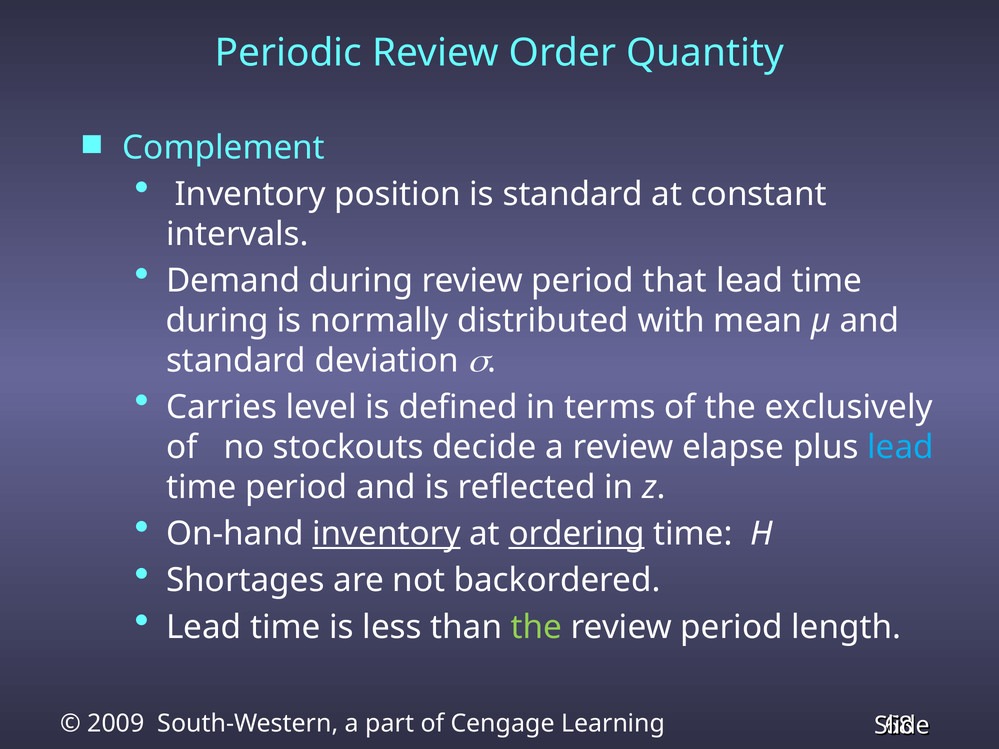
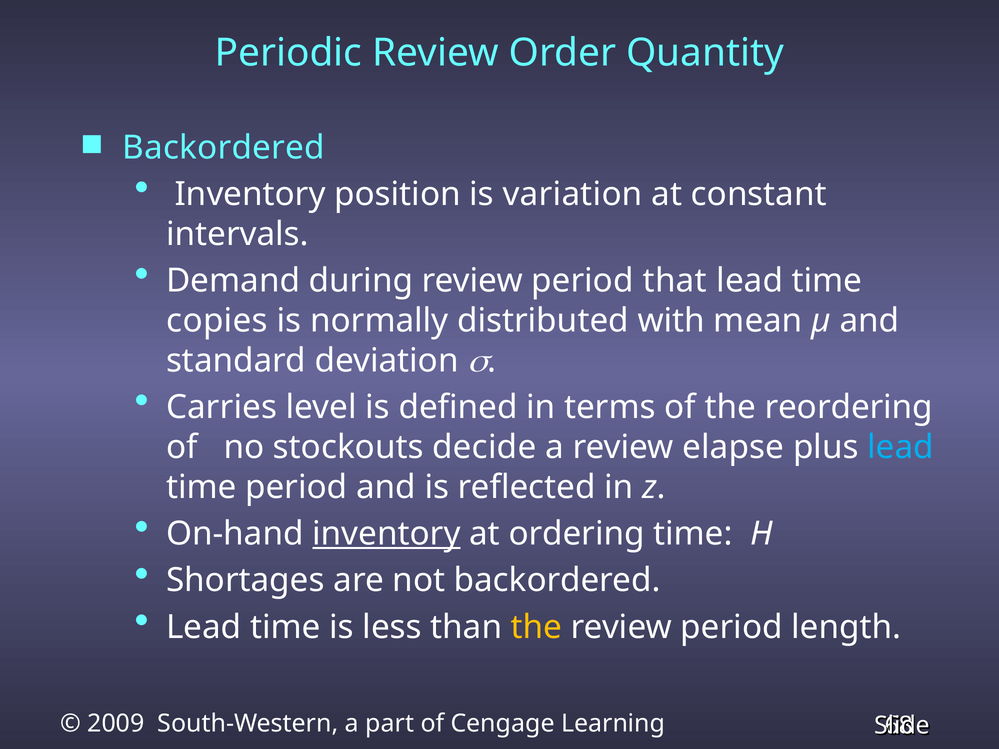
Complement at (224, 148): Complement -> Backordered
is standard: standard -> variation
during at (217, 321): during -> copies
exclusively: exclusively -> reordering
ordering underline: present -> none
the at (537, 627) colour: light green -> yellow
